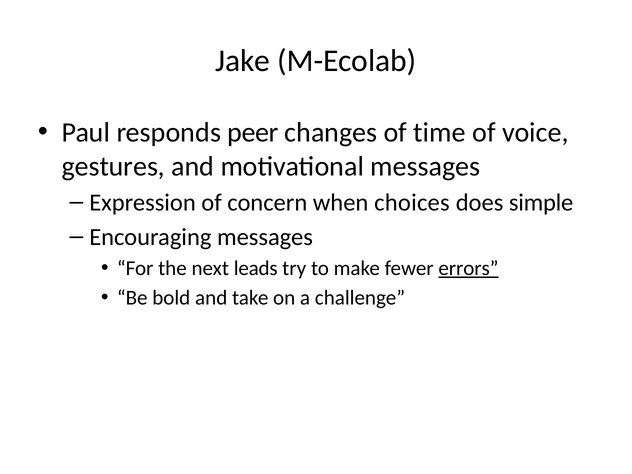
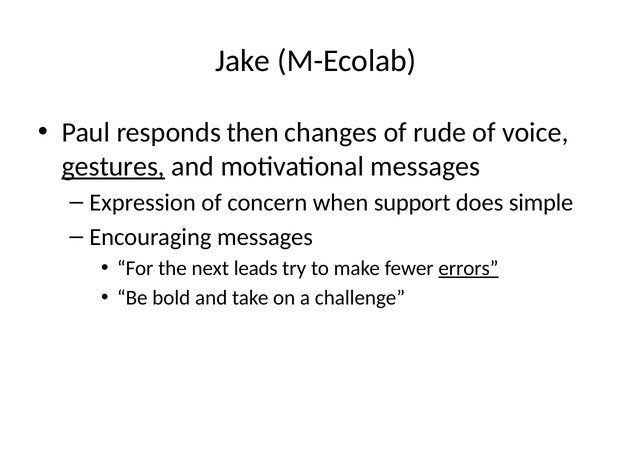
peer: peer -> then
time: time -> rude
gestures underline: none -> present
choices: choices -> support
